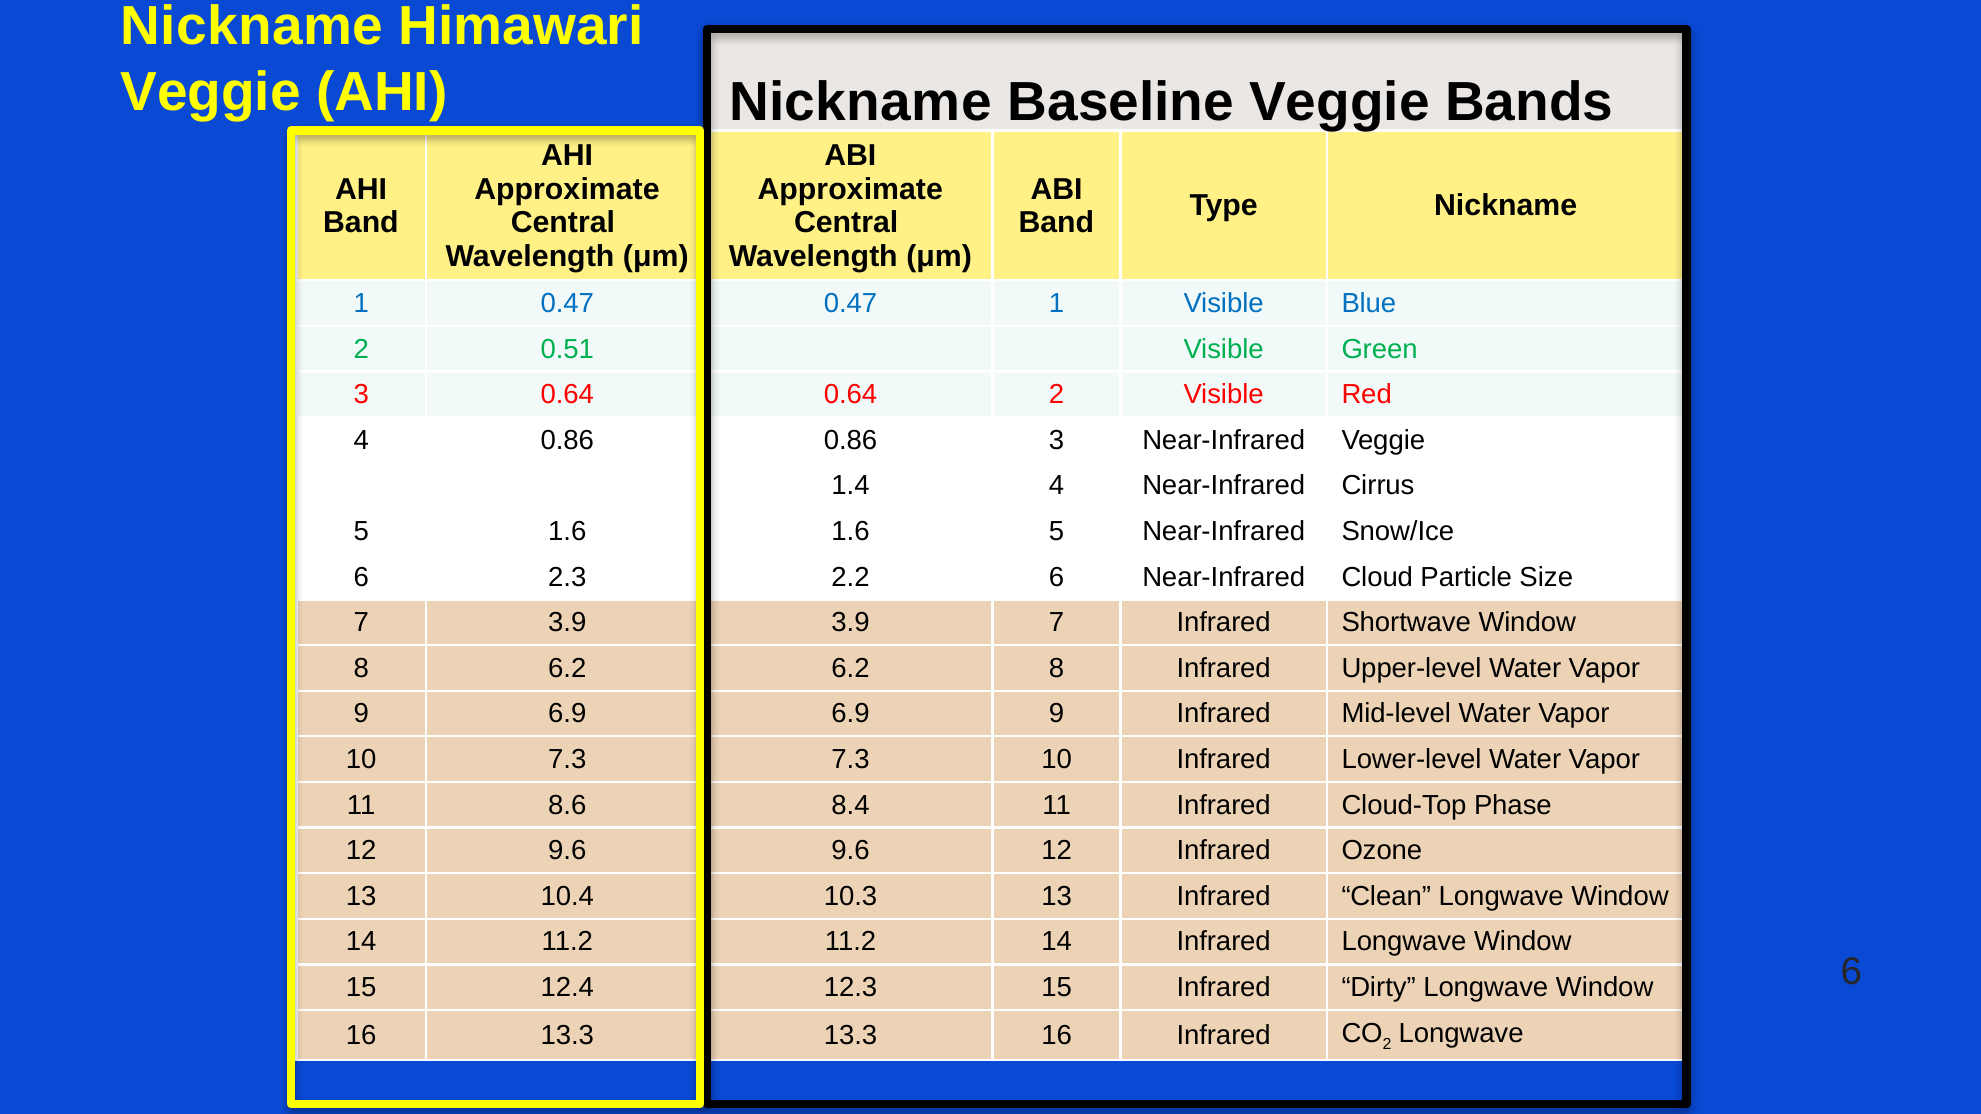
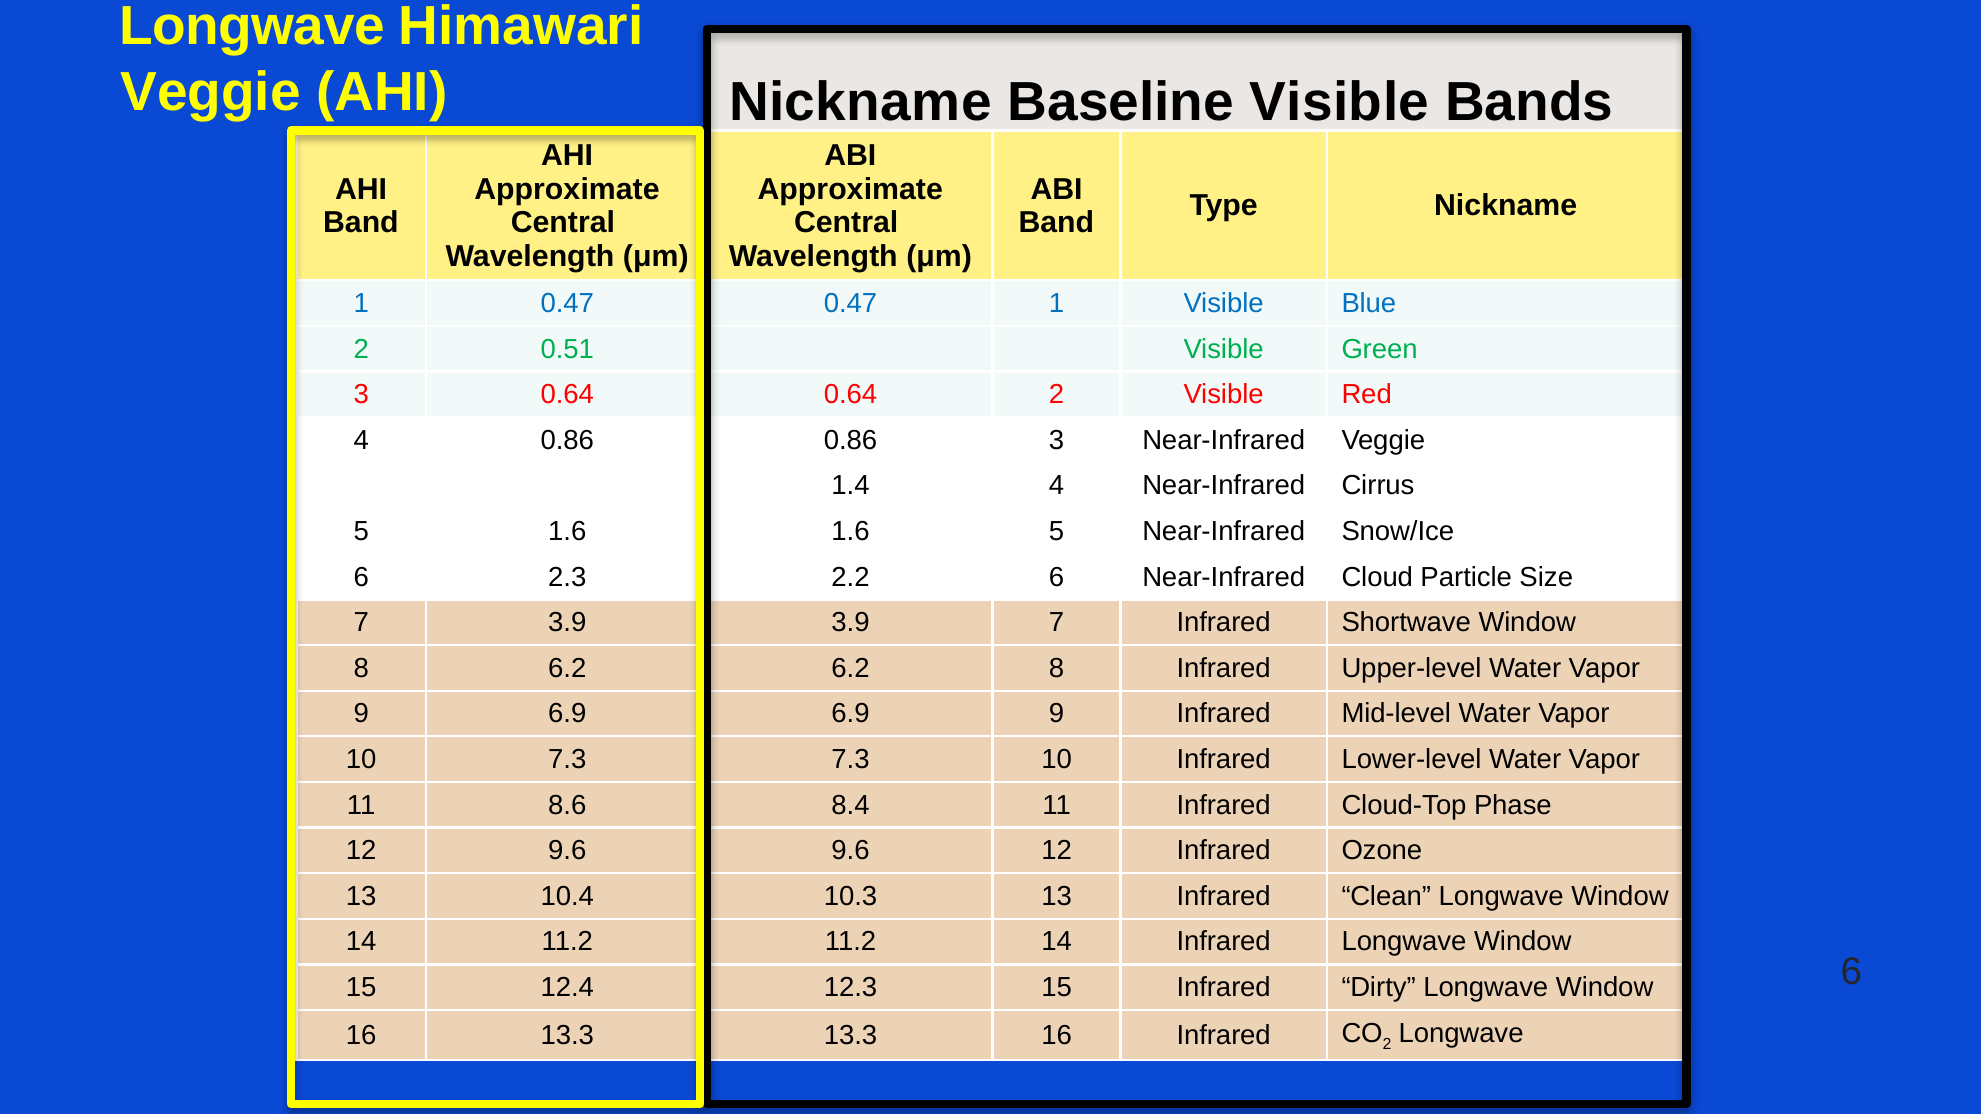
Nickname at (252, 26): Nickname -> Longwave
Baseline Veggie: Veggie -> Visible
